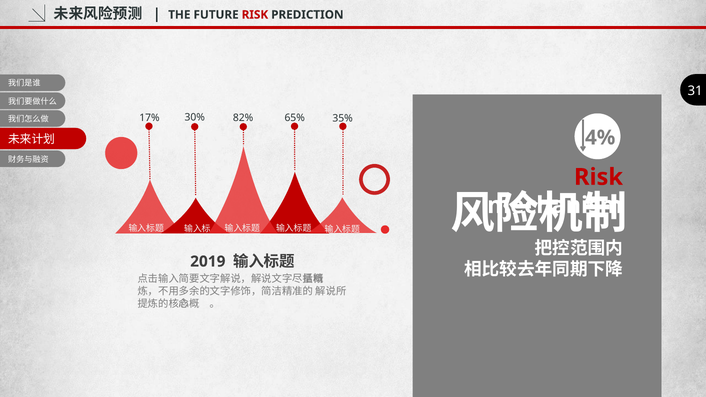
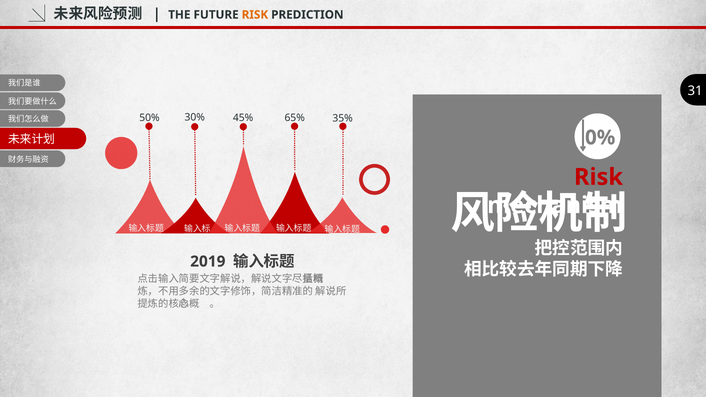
RISK at (255, 15) colour: red -> orange
82%: 82% -> 45%
17%: 17% -> 50%
4%: 4% -> 0%
